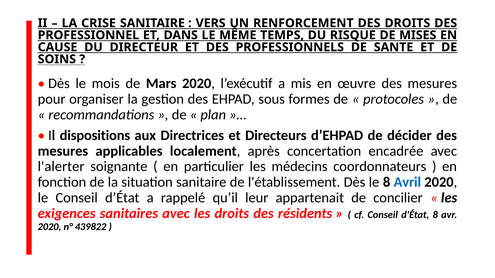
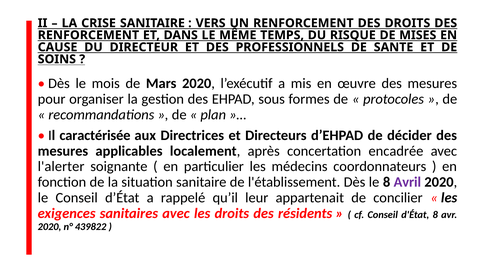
PROFESSIONNEL at (88, 35): PROFESSIONNEL -> RENFORCEMENT
dispositions: dispositions -> caractérisée
Avril colour: blue -> purple
